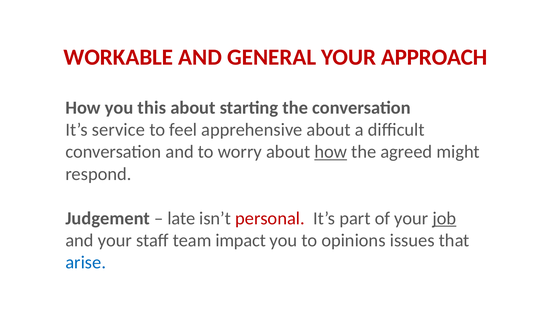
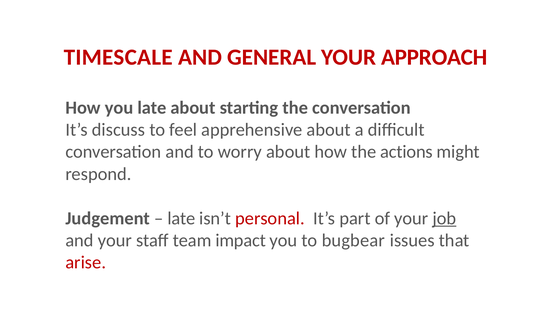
WORKABLE: WORKABLE -> TIMESCALE
you this: this -> late
service: service -> discuss
how at (331, 152) underline: present -> none
agreed: agreed -> actions
opinions: opinions -> bugbear
arise colour: blue -> red
